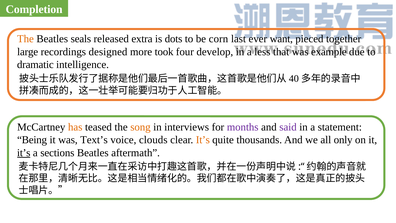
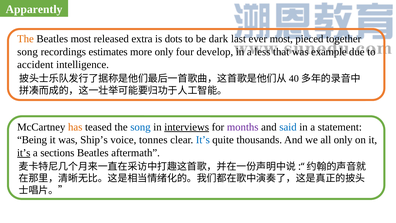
Completion: Completion -> Apparently
Beatles seals: seals -> most
corn: corn -> dark
ever want: want -> most
large at (28, 52): large -> song
designed: designed -> estimates
more took: took -> only
dramatic: dramatic -> accident
song at (140, 127) colour: orange -> blue
interviews underline: none -> present
said colour: purple -> blue
Text’s: Text’s -> Ship’s
clouds: clouds -> tonnes
It’s at (203, 140) colour: orange -> blue
